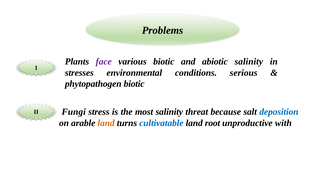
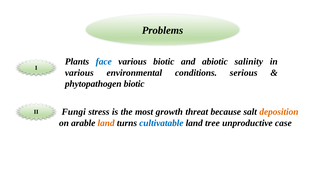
face colour: purple -> blue
stresses at (79, 73): stresses -> various
most salinity: salinity -> growth
deposition colour: blue -> orange
root: root -> tree
with: with -> case
